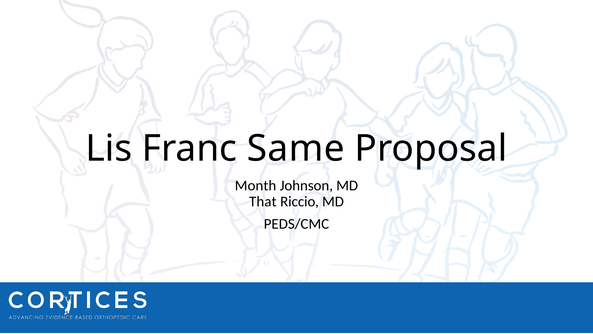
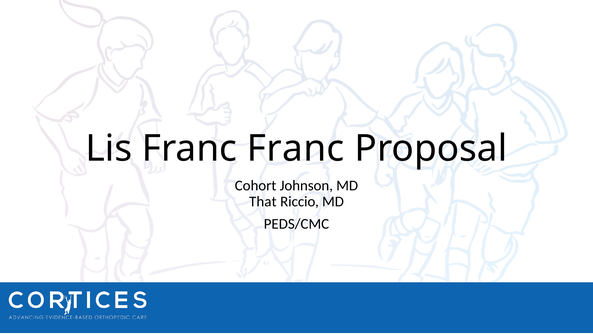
Franc Same: Same -> Franc
Month: Month -> Cohort
